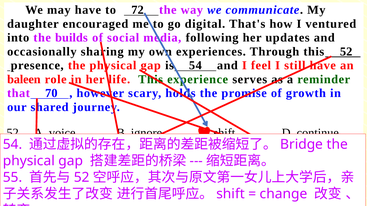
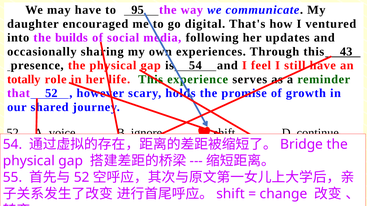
72: 72 -> 95
52 at (346, 52): 52 -> 43
baleen: baleen -> totally
that 70: 70 -> 52
